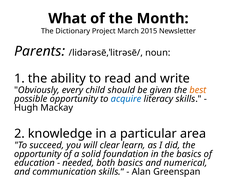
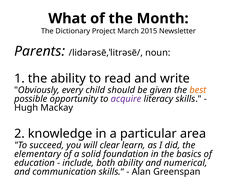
acquire colour: blue -> purple
opportunity at (38, 155): opportunity -> elementary
needed: needed -> include
both basics: basics -> ability
